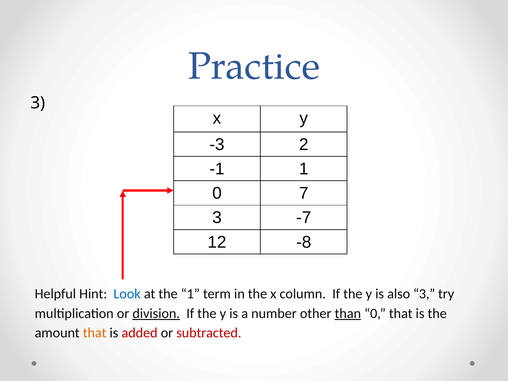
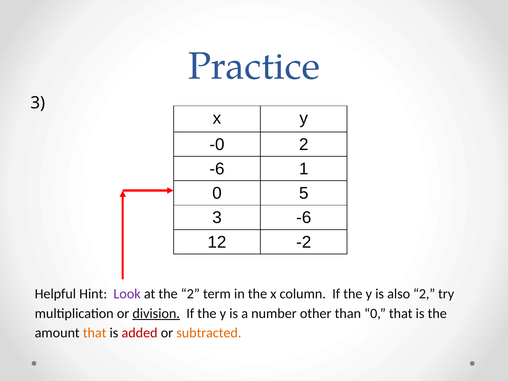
-3: -3 -> -0
-1 at (217, 169): -1 -> -6
7: 7 -> 5
3 -7: -7 -> -6
-8: -8 -> -2
Look colour: blue -> purple
the 1: 1 -> 2
also 3: 3 -> 2
than underline: present -> none
subtracted colour: red -> orange
